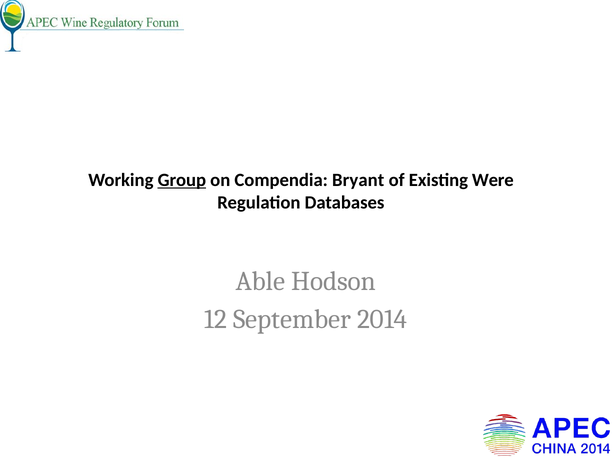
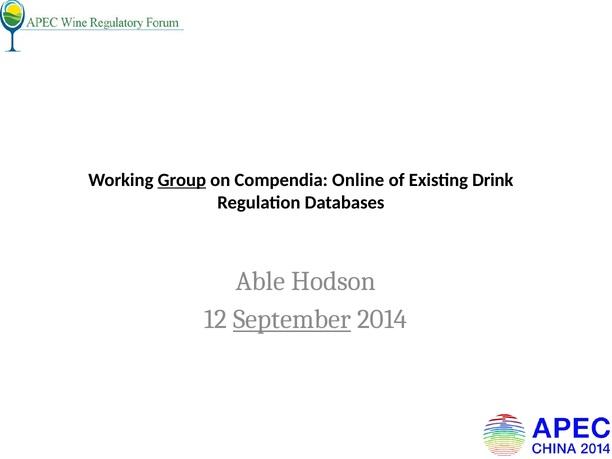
Bryant: Bryant -> Online
Were: Were -> Drink
September underline: none -> present
